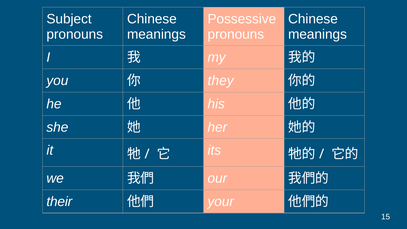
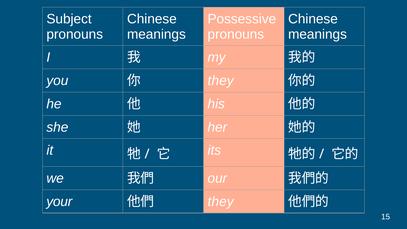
their: their -> your
your at (221, 202): your -> they
